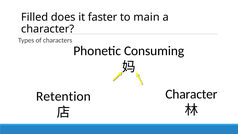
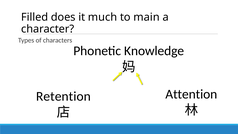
faster: faster -> much
Consuming: Consuming -> Knowledge
Character at (191, 94): Character -> Attention
